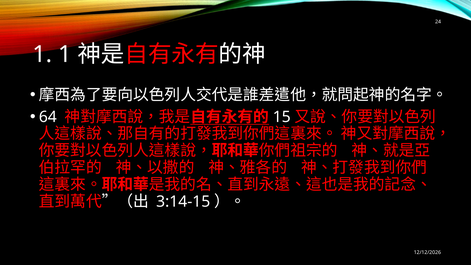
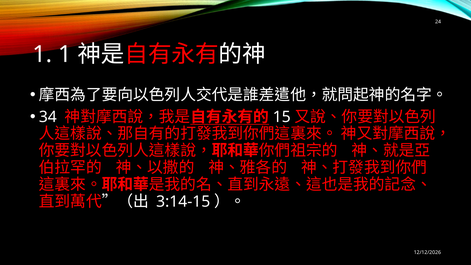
64: 64 -> 34
